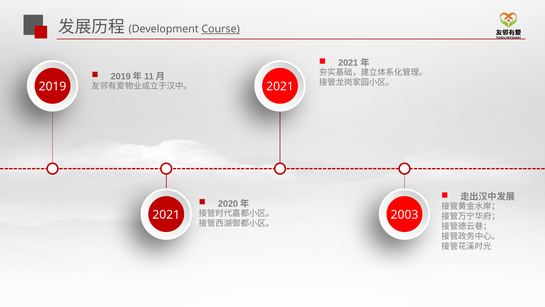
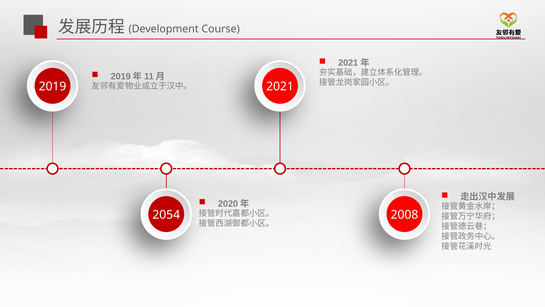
Course underline: present -> none
2021 at (166, 215): 2021 -> 2054
2003: 2003 -> 2008
